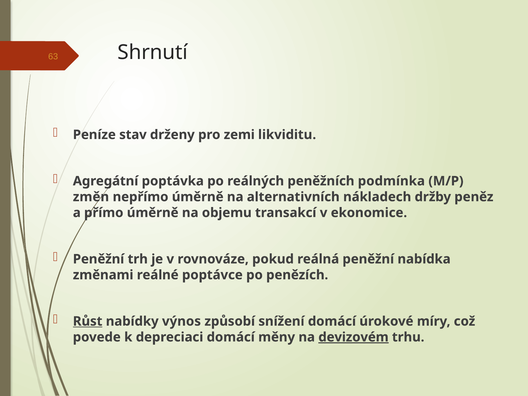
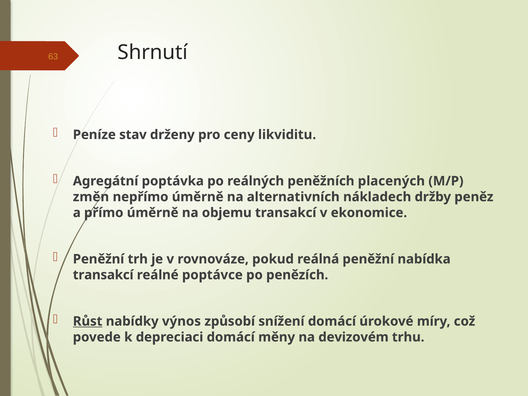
zemi: zemi -> ceny
podmínka: podmínka -> placených
změnami at (103, 275): změnami -> transakcí
devizovém underline: present -> none
